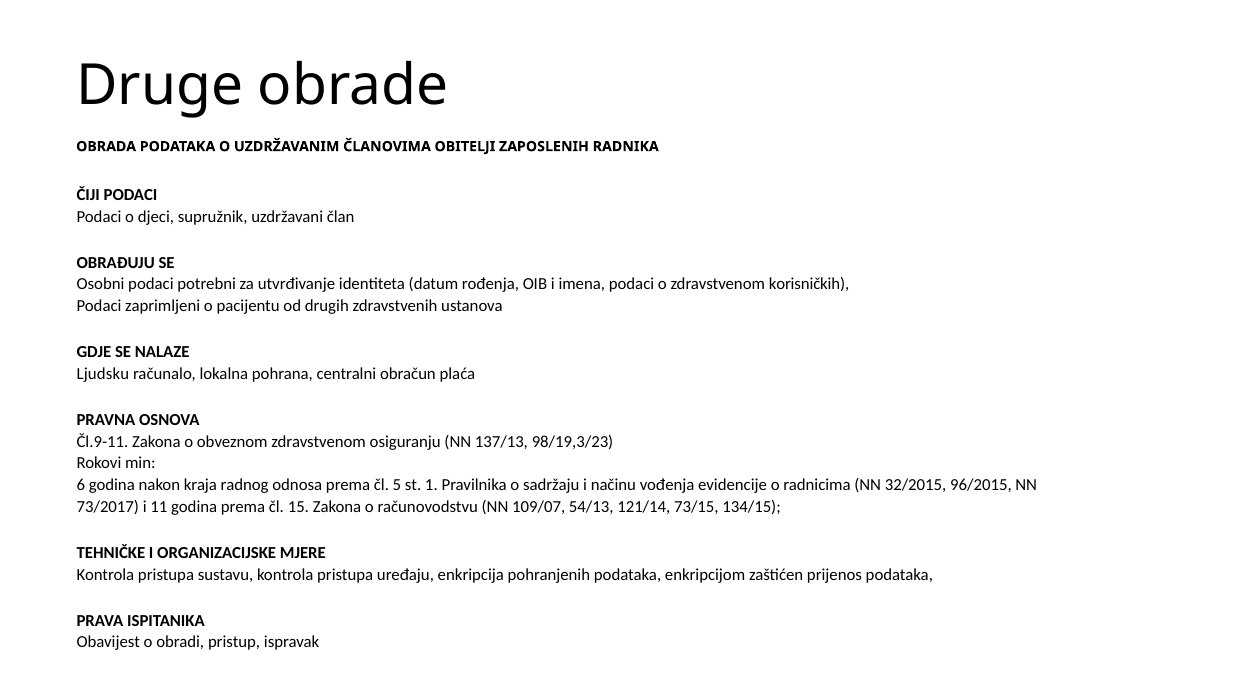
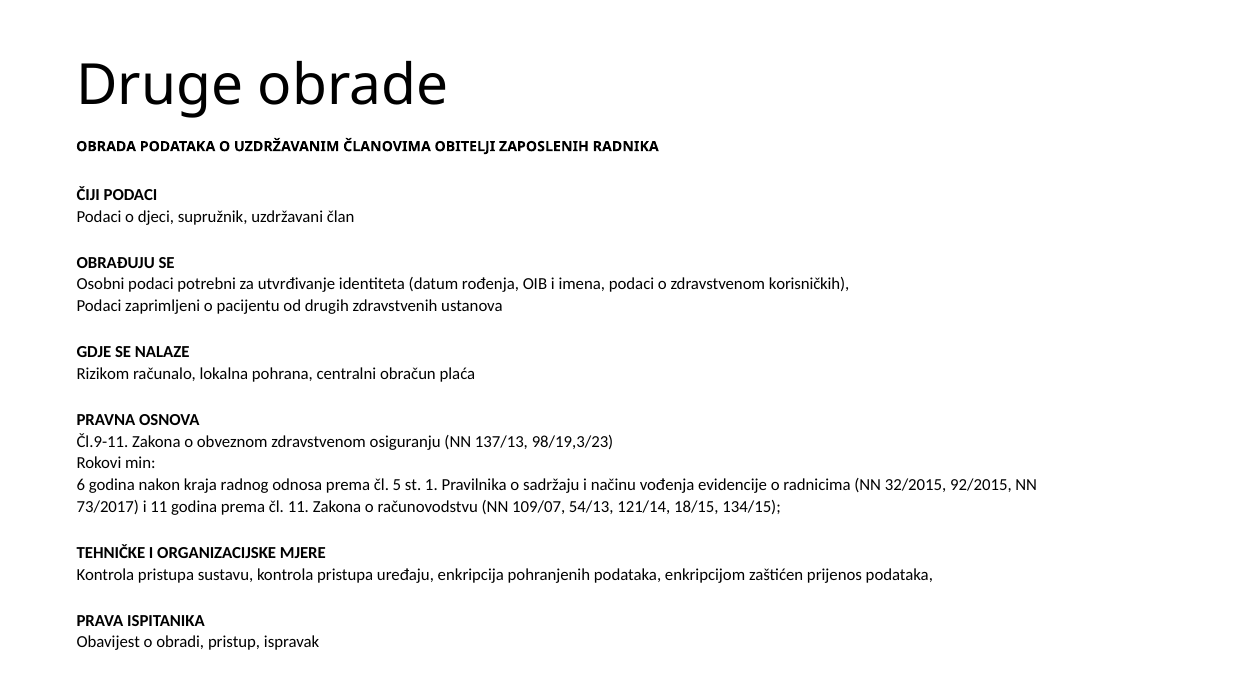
Ljudsku: Ljudsku -> Rizikom
96/2015: 96/2015 -> 92/2015
čl 15: 15 -> 11
73/15: 73/15 -> 18/15
